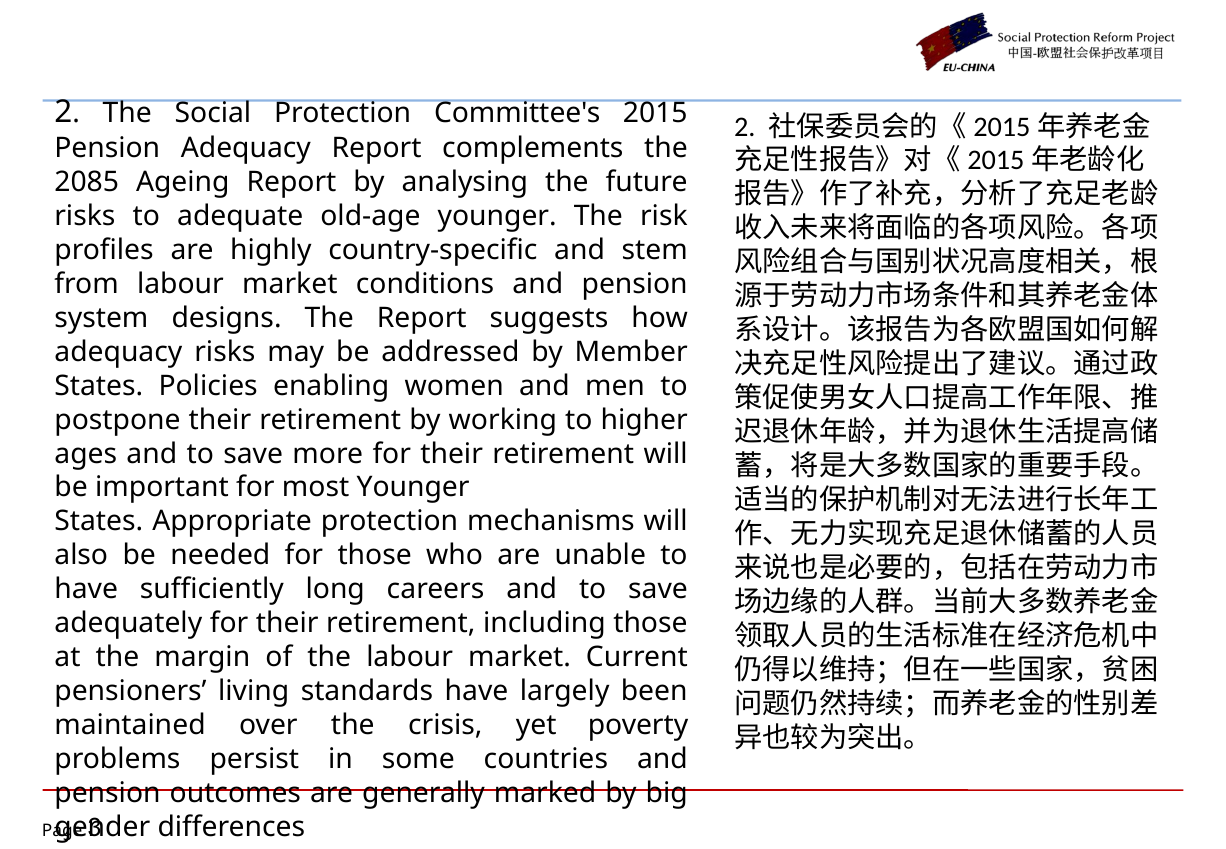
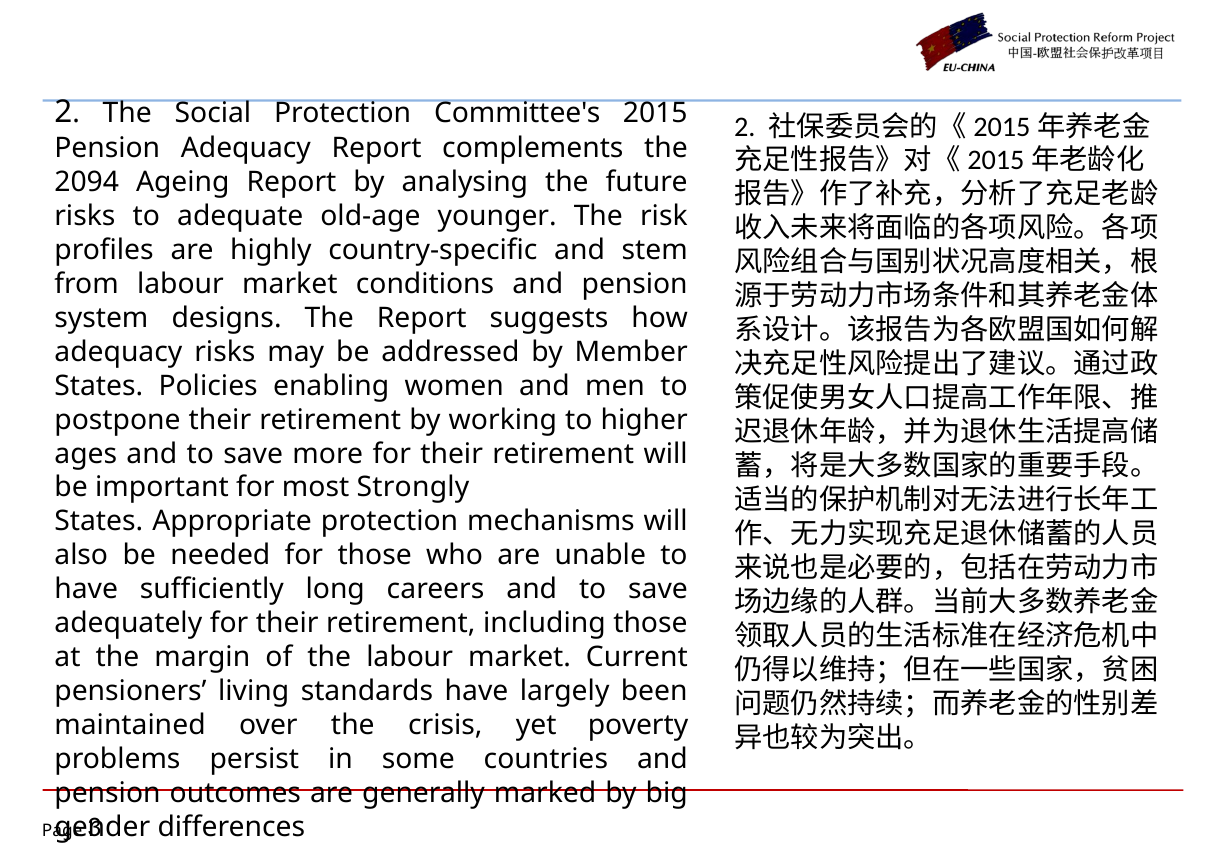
2085: 2085 -> 2094
most Younger: Younger -> Strongly
